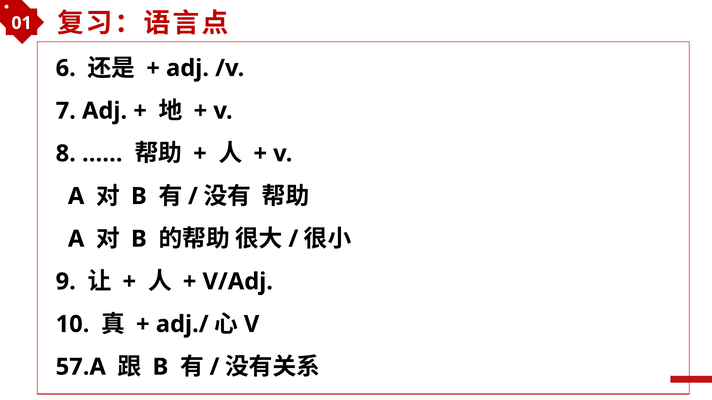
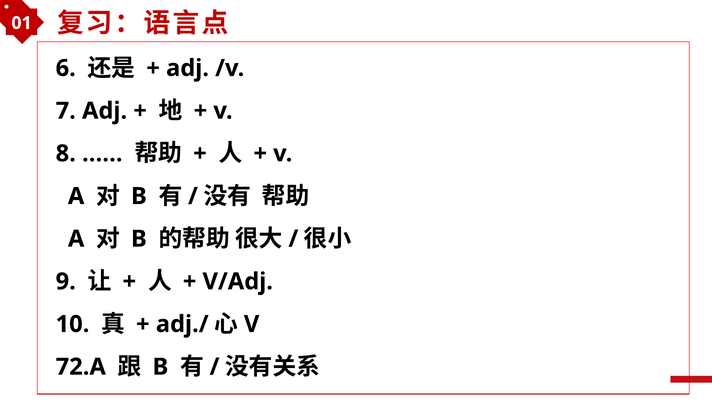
57.A: 57.A -> 72.A
